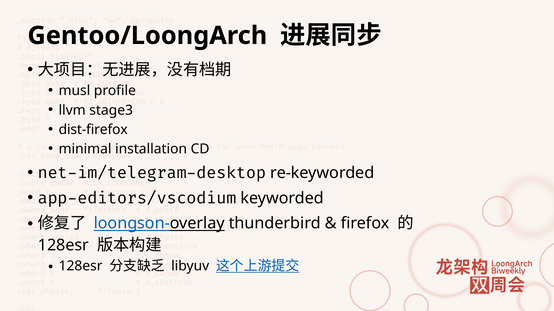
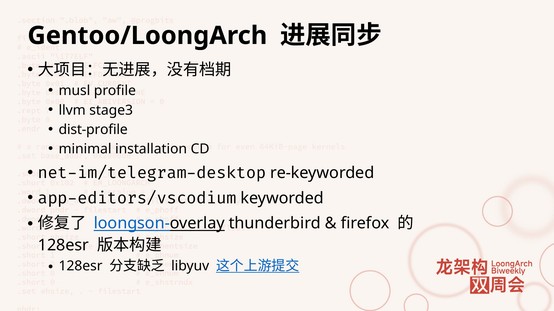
dist-firefox: dist-firefox -> dist-profile
